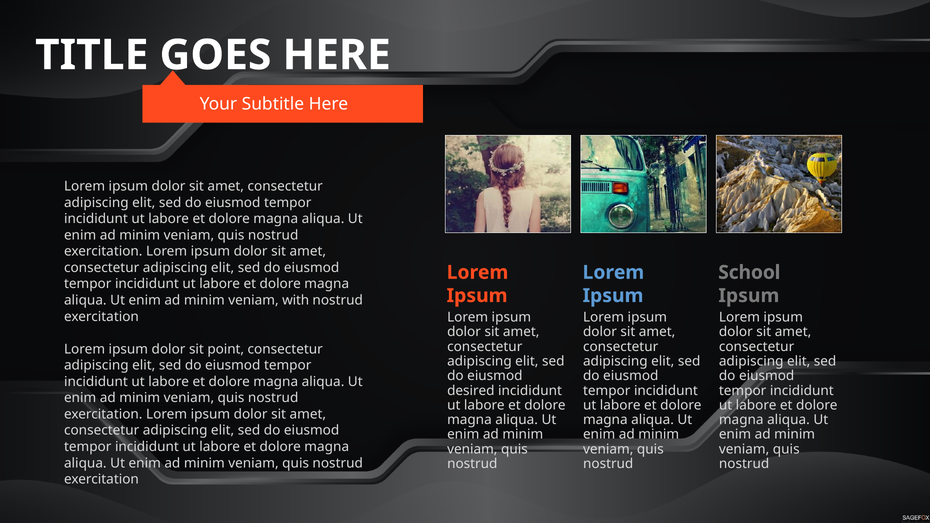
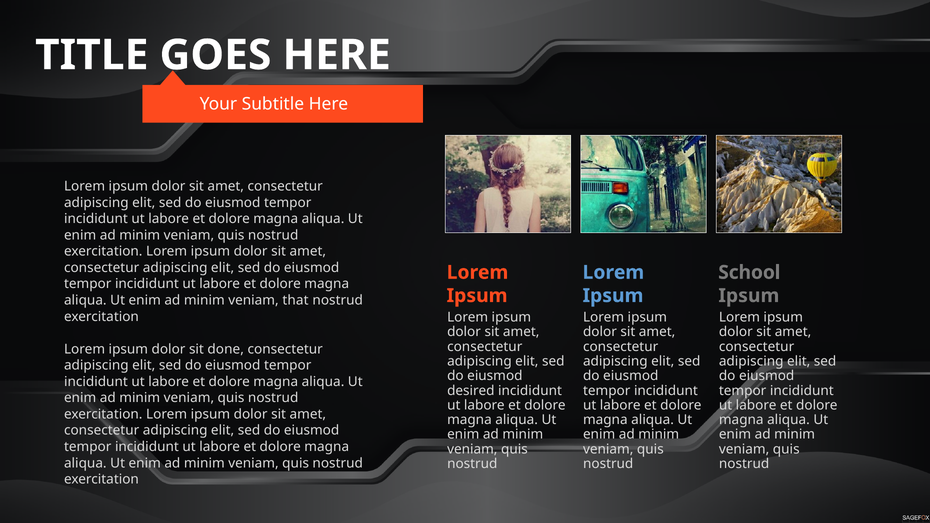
with: with -> that
point: point -> done
